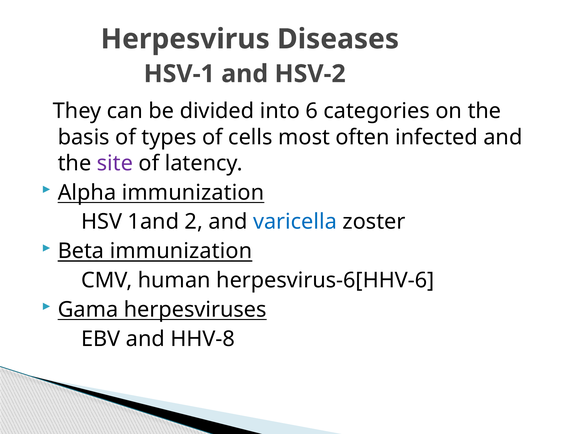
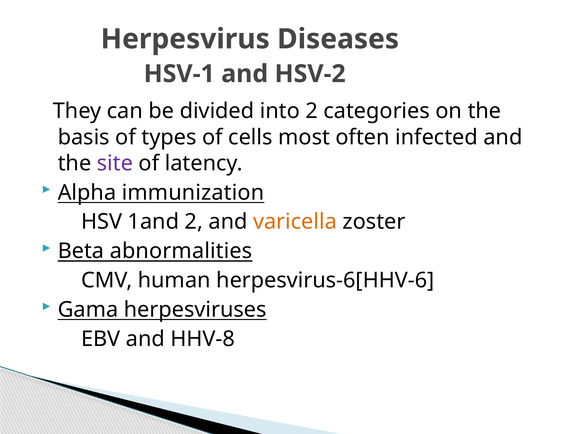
into 6: 6 -> 2
varicella colour: blue -> orange
Beta immunization: immunization -> abnormalities
